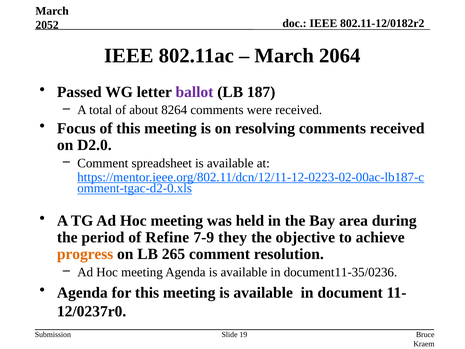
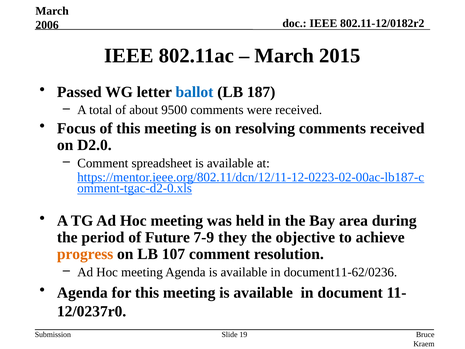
2052: 2052 -> 2006
2064: 2064 -> 2015
ballot colour: purple -> blue
8264: 8264 -> 9500
Refine: Refine -> Future
265: 265 -> 107
document11-35/0236: document11-35/0236 -> document11-62/0236
